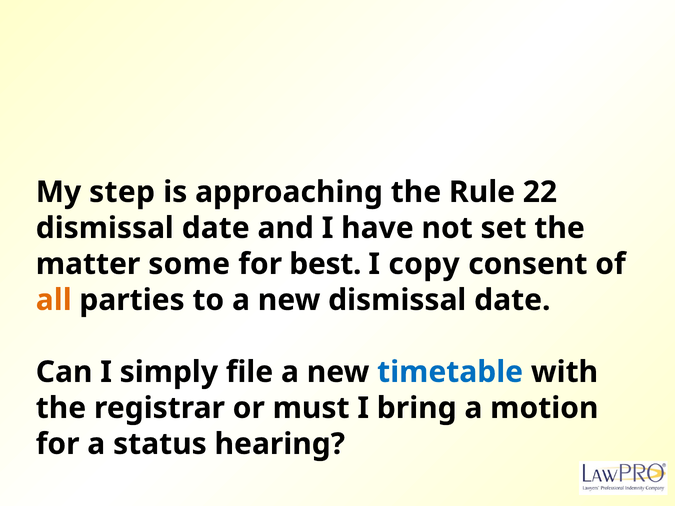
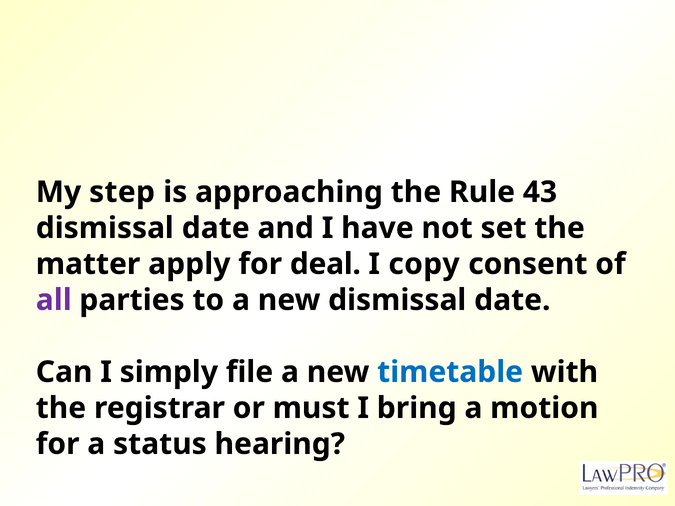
22: 22 -> 43
some: some -> apply
best: best -> deal
all colour: orange -> purple
